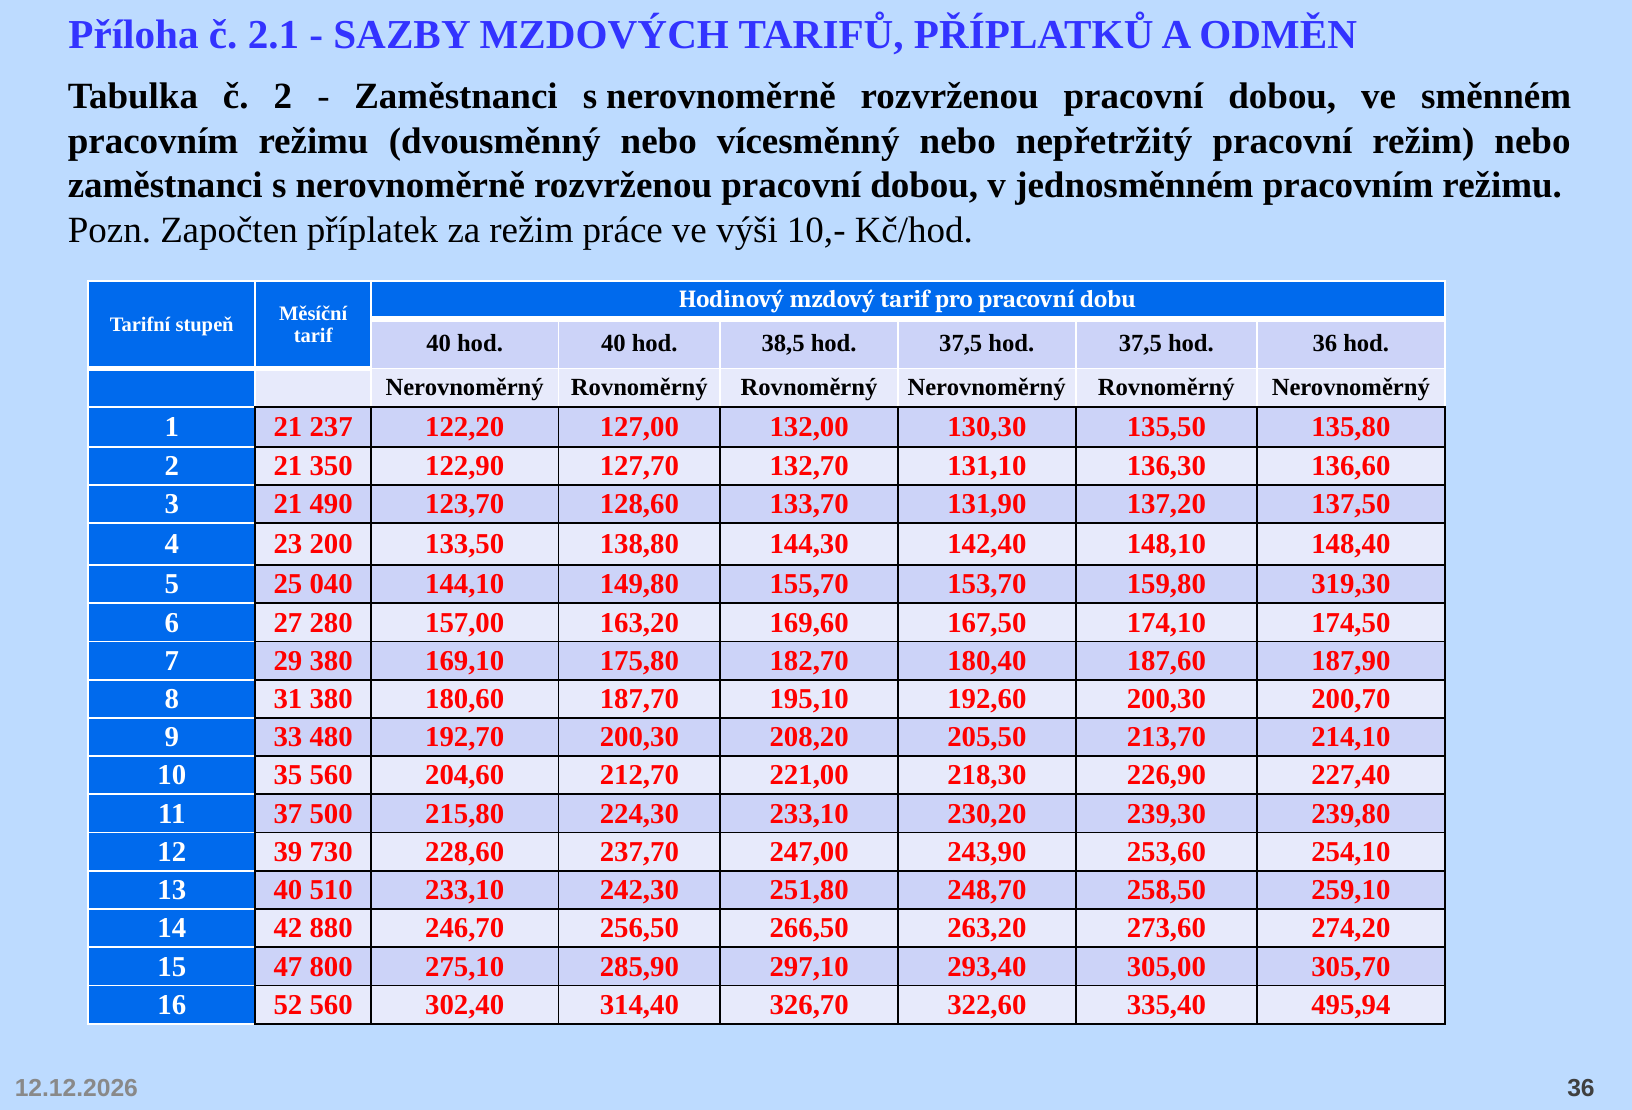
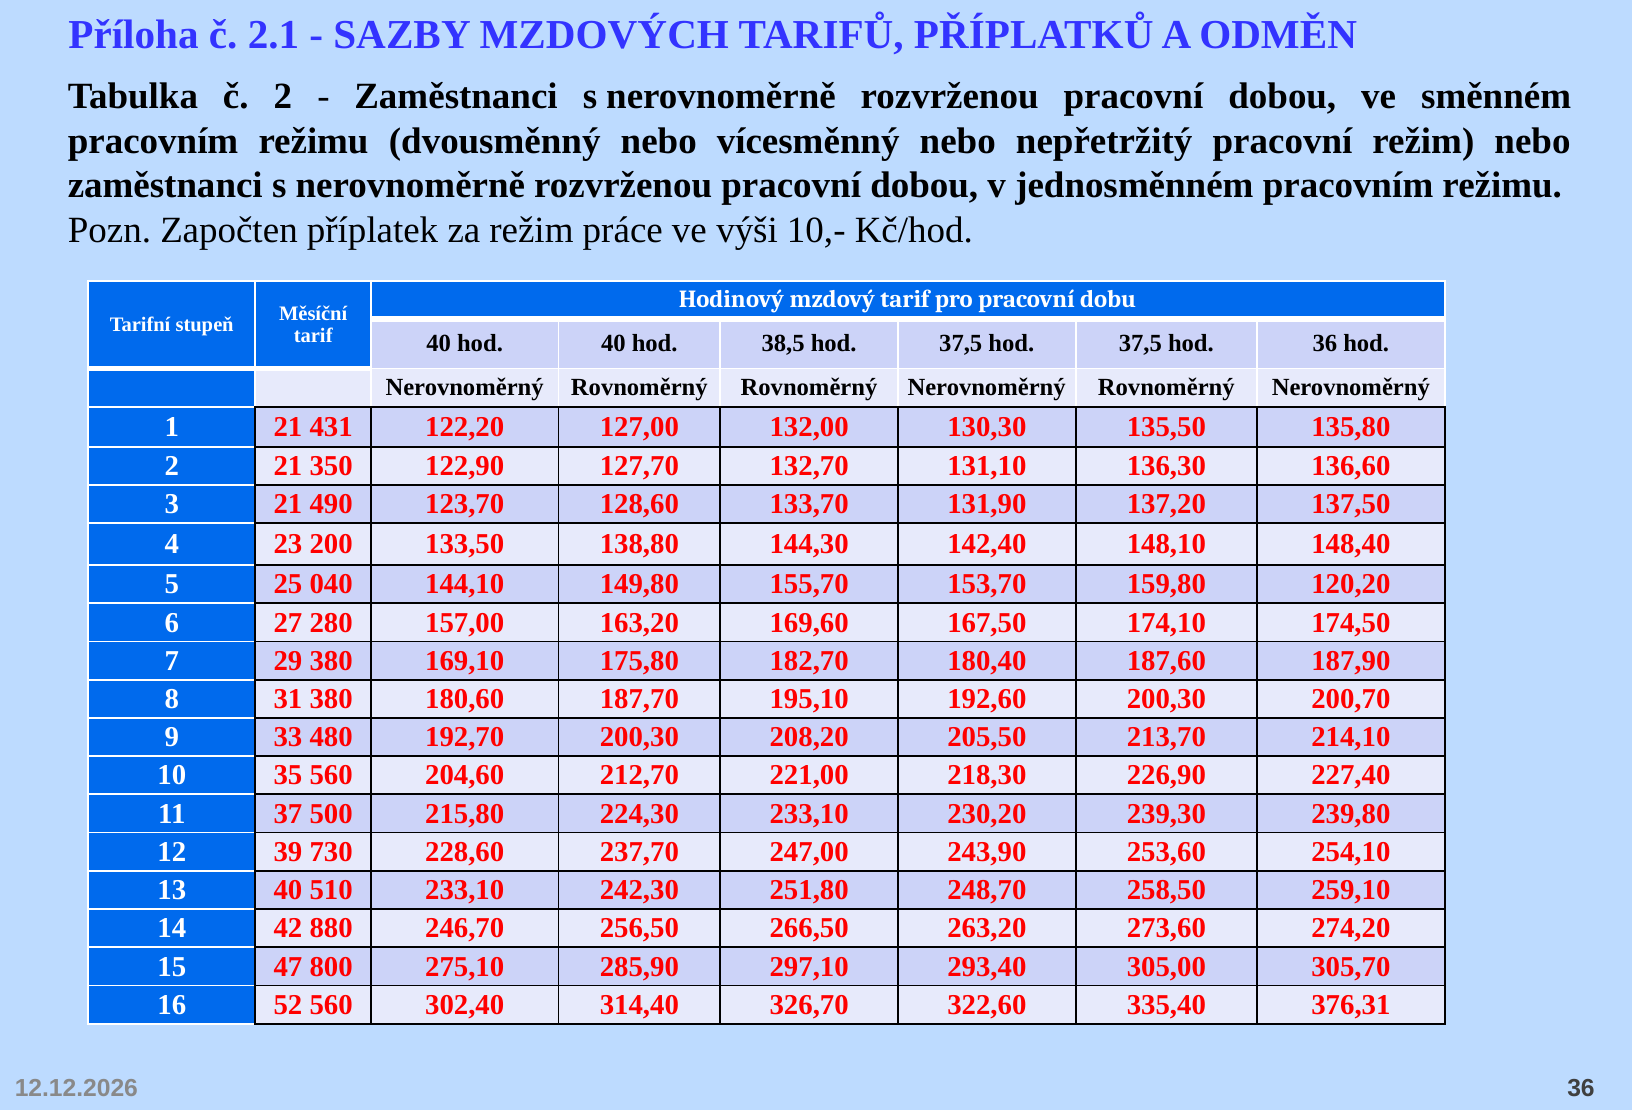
237: 237 -> 431
319,30: 319,30 -> 120,20
495,94: 495,94 -> 376,31
